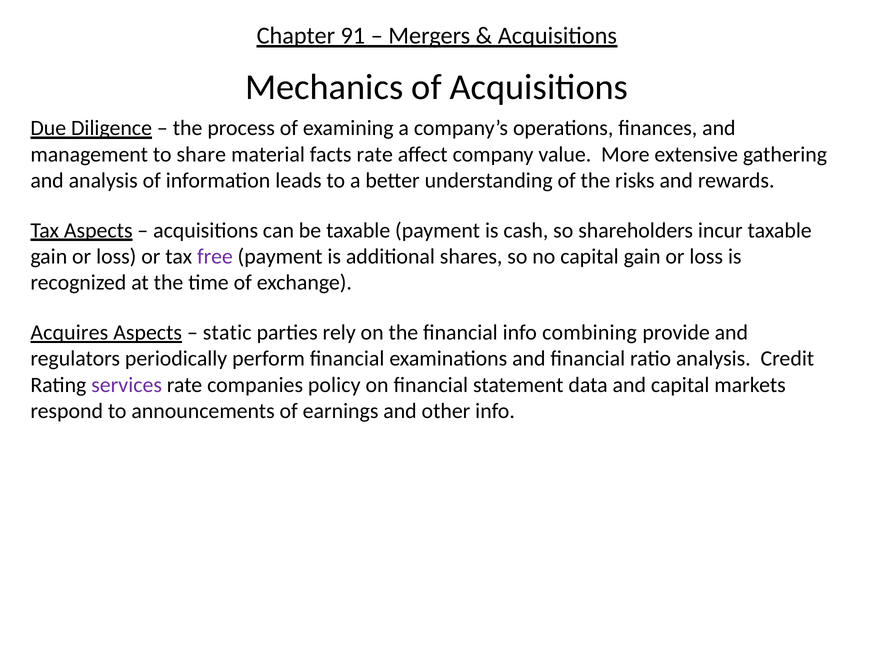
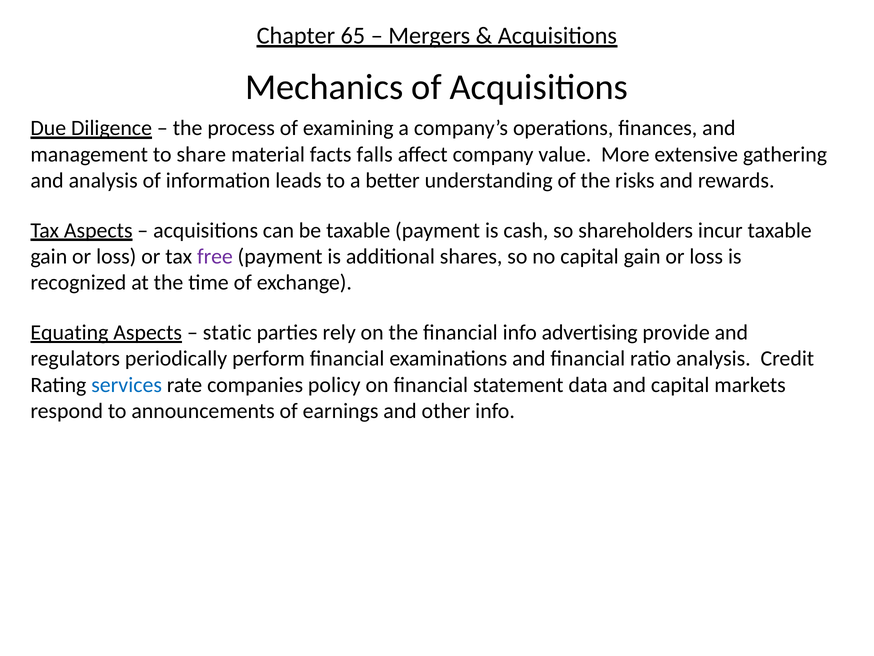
91: 91 -> 65
facts rate: rate -> falls
Acquires: Acquires -> Equating
combining: combining -> advertising
services colour: purple -> blue
